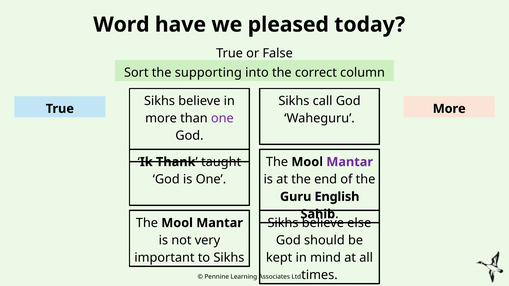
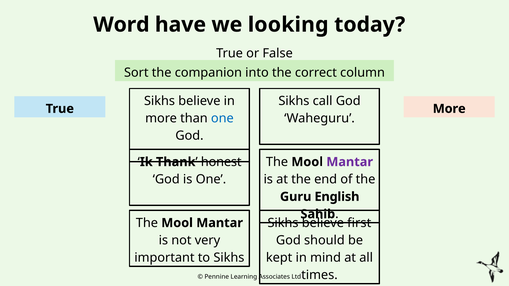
pleased: pleased -> looking
supporting: supporting -> companion
one at (222, 118) colour: purple -> blue
taught: taught -> honest
else: else -> first
